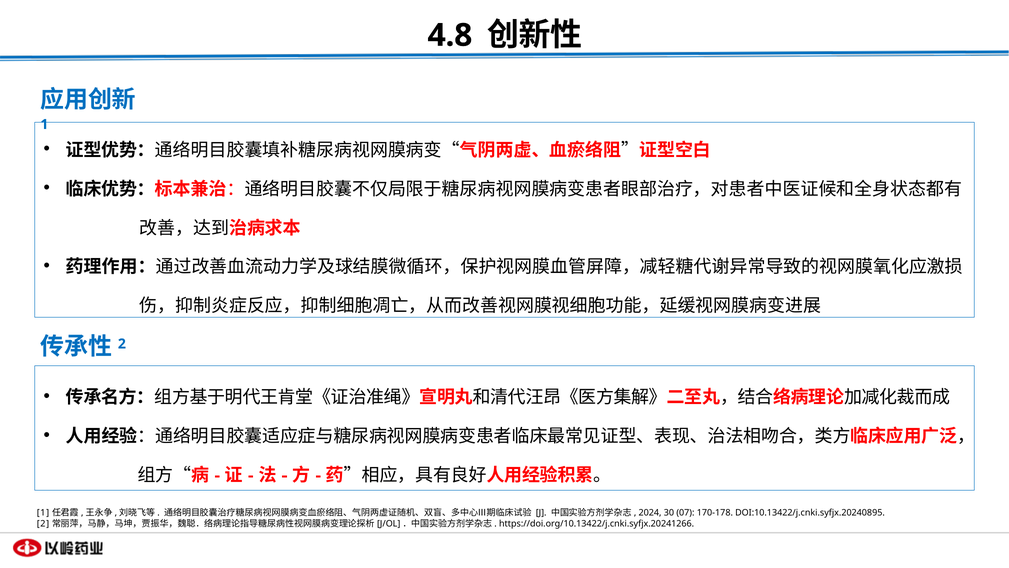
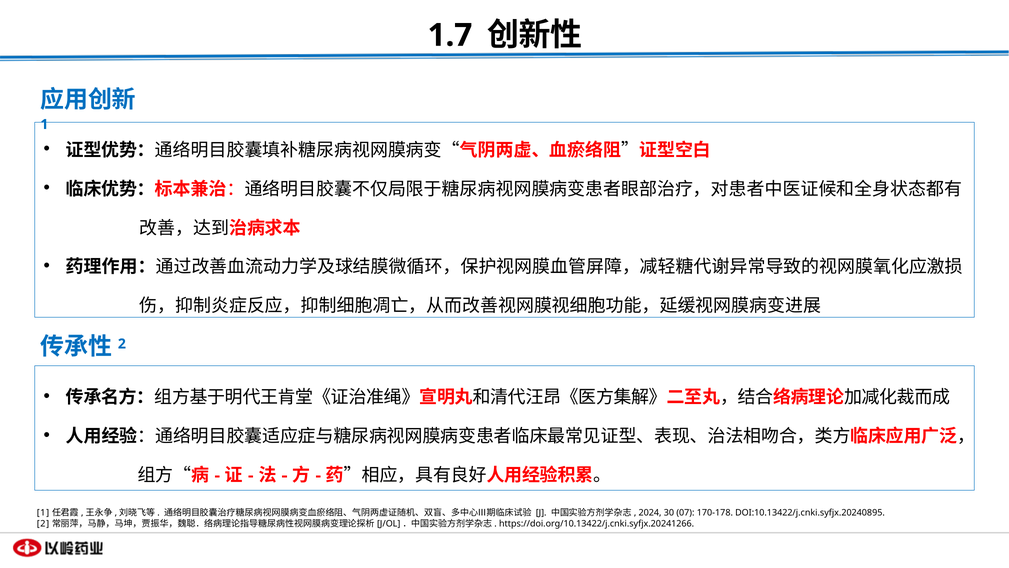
4.8: 4.8 -> 1.7
